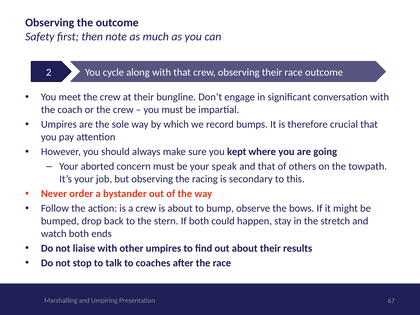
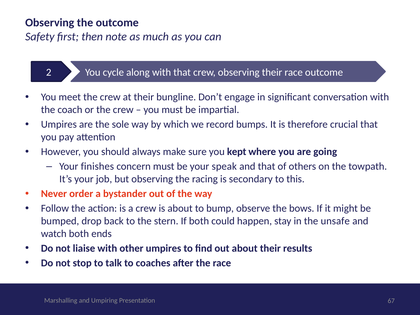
aborted: aborted -> finishes
stretch: stretch -> unsafe
